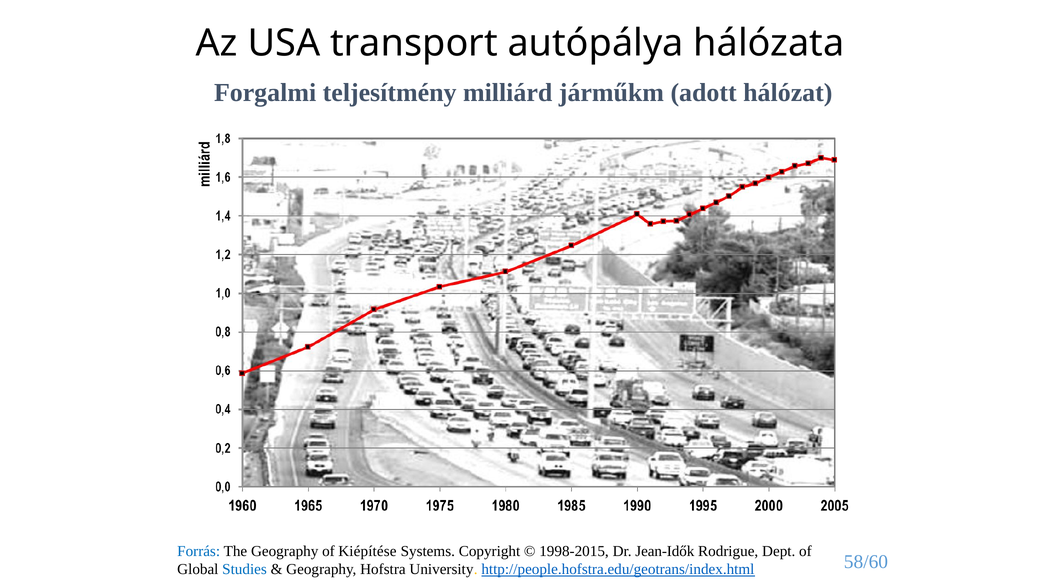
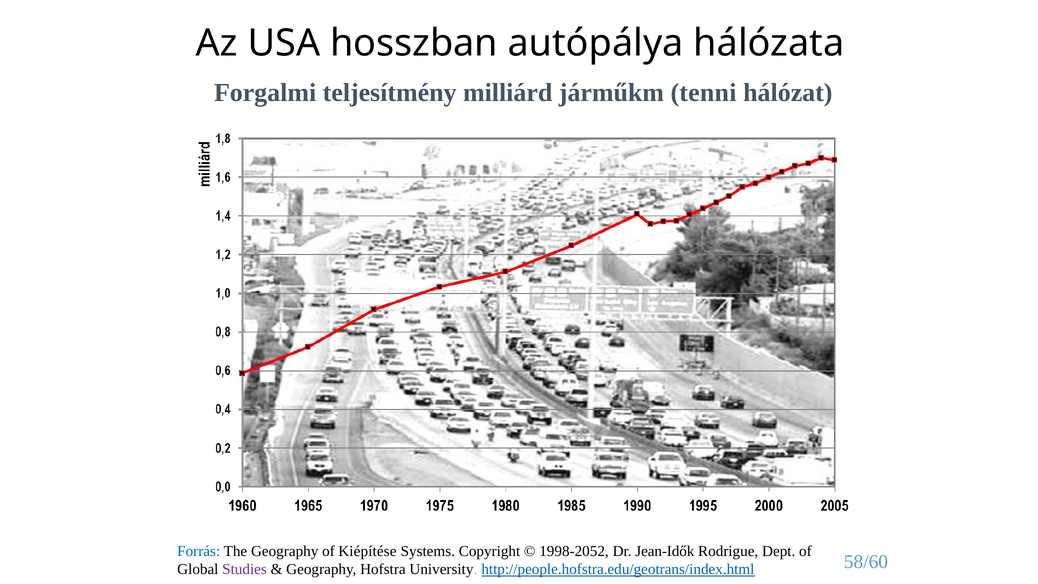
transport: transport -> hosszban
adott: adott -> tenni
1998-2015: 1998-2015 -> 1998-2052
Studies colour: blue -> purple
